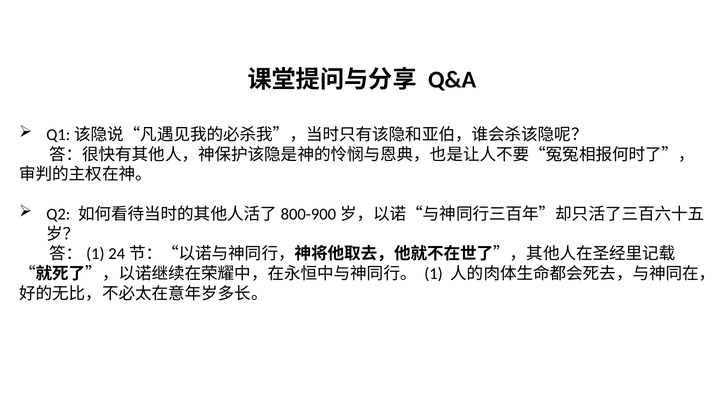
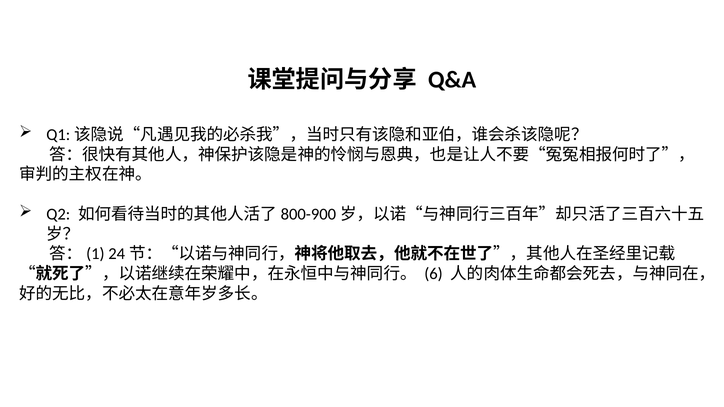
1: 1 -> 6
